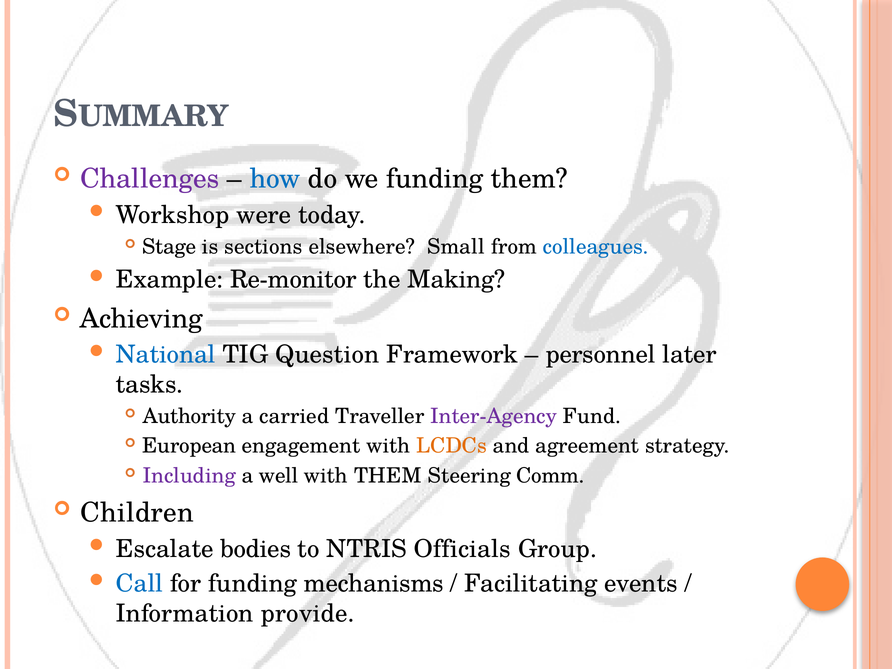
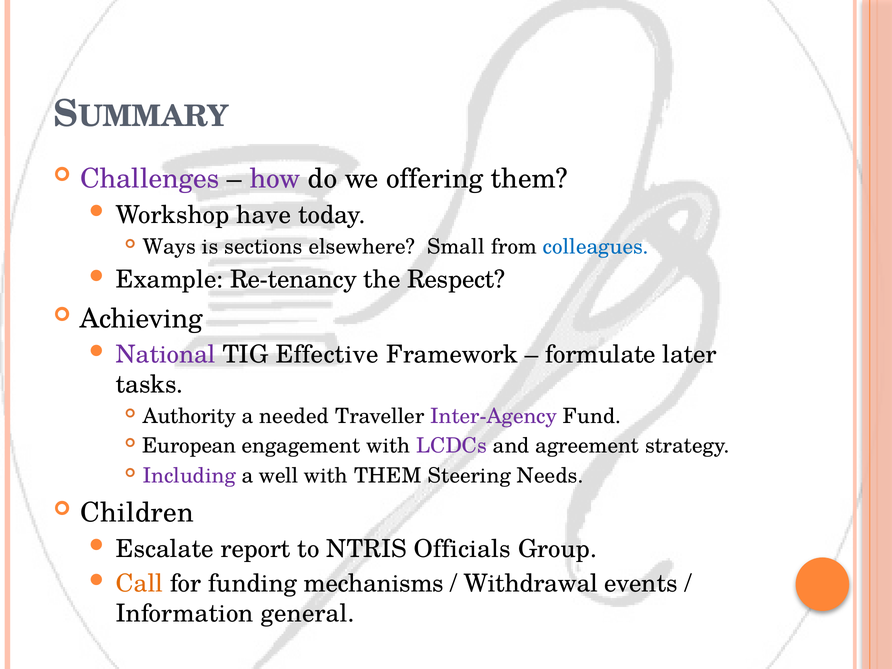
how colour: blue -> purple
we funding: funding -> offering
were: were -> have
Stage: Stage -> Ways
Re-monitor: Re-monitor -> Re-tenancy
Making: Making -> Respect
National colour: blue -> purple
Question: Question -> Effective
personnel: personnel -> formulate
carried: carried -> needed
LCDCs colour: orange -> purple
Comm: Comm -> Needs
bodies: bodies -> report
Call colour: blue -> orange
Facilitating: Facilitating -> Withdrawal
provide: provide -> general
